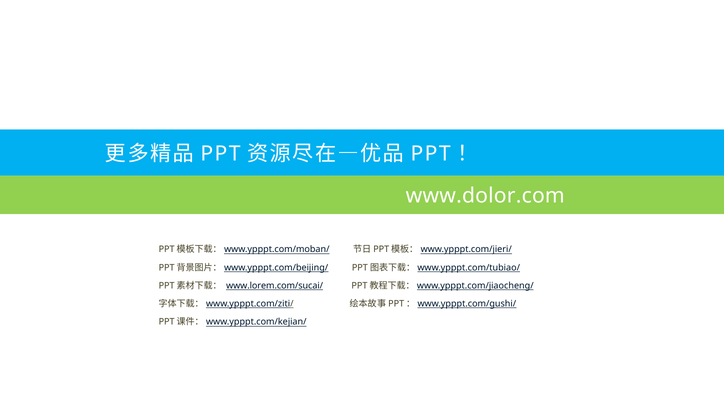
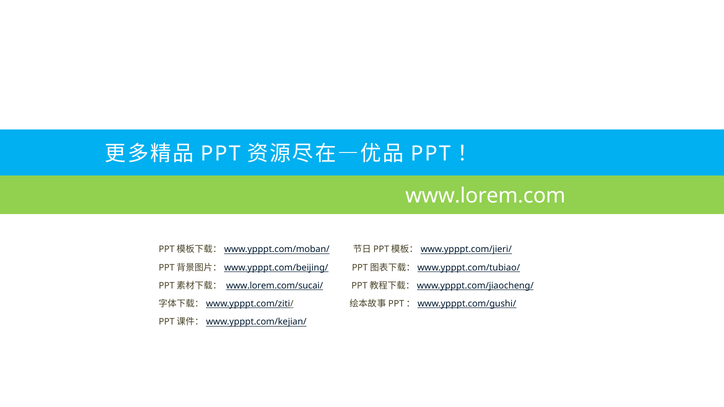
www.dolor.com: www.dolor.com -> www.lorem.com
